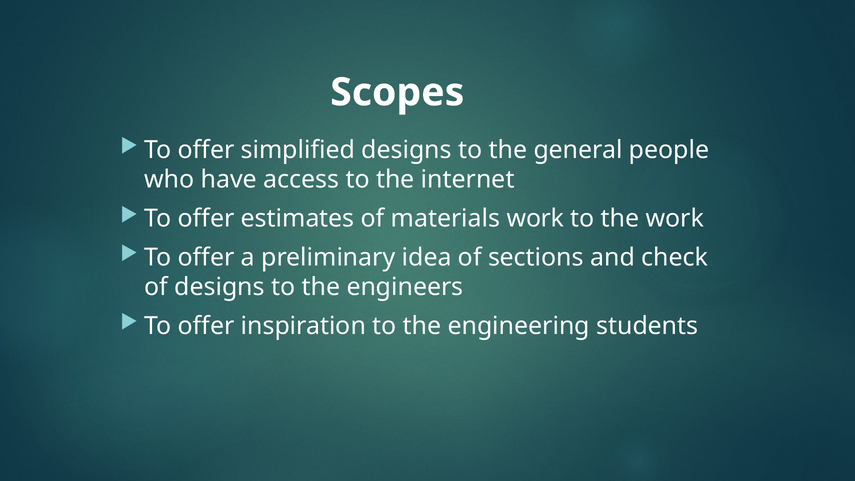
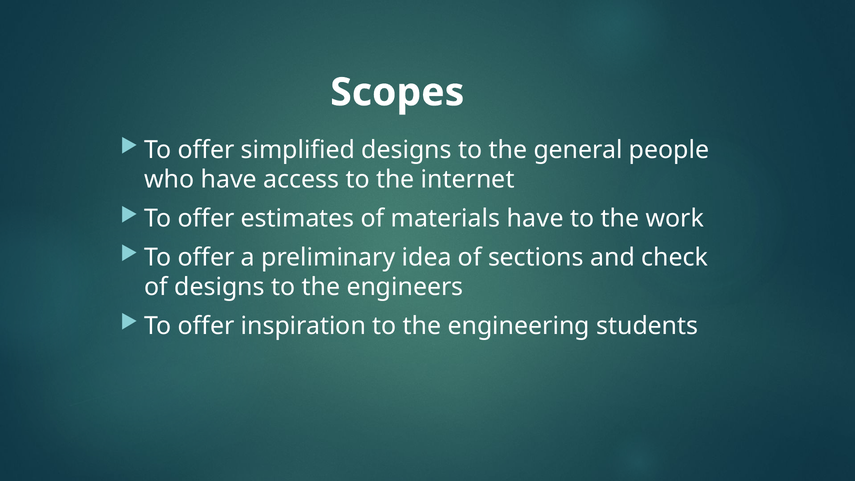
materials work: work -> have
